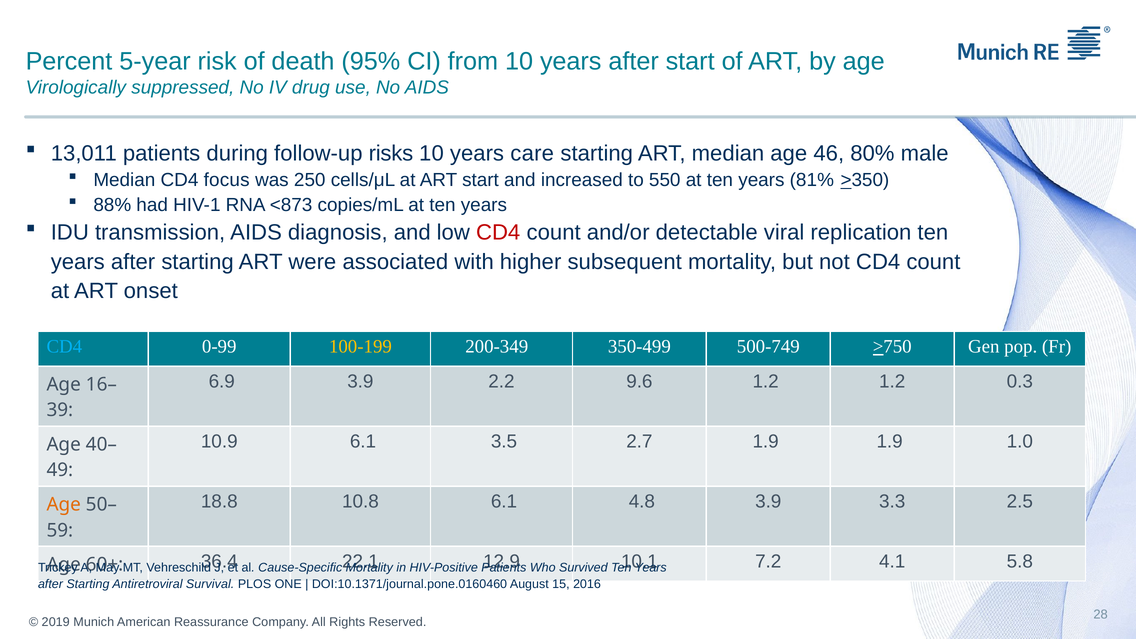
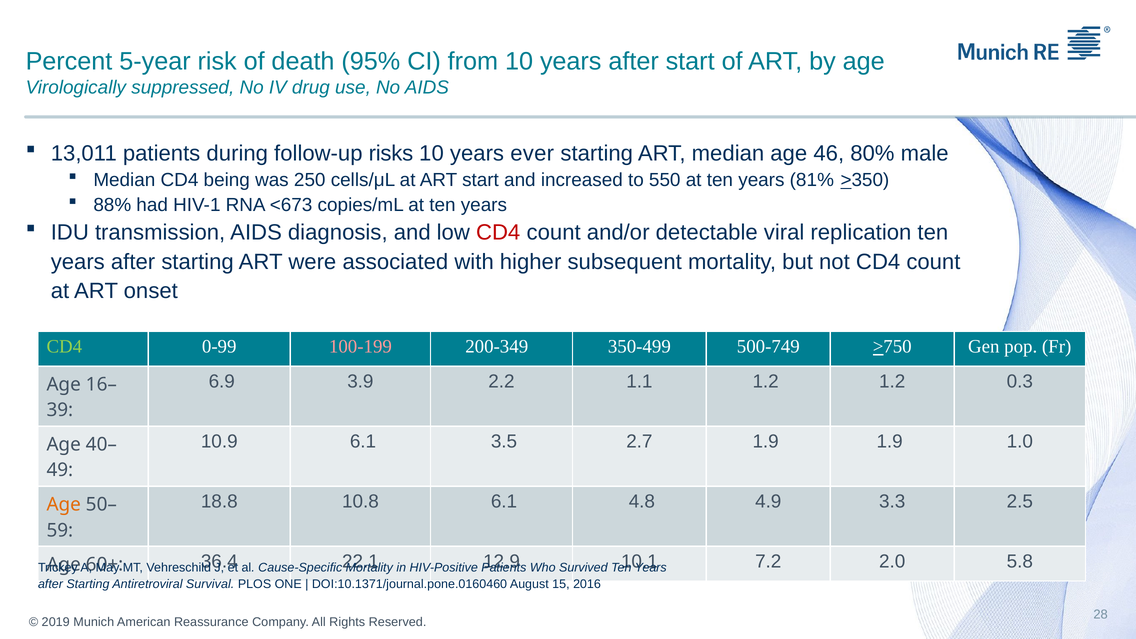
care: care -> ever
focus: focus -> being
<873: <873 -> <673
CD4 at (64, 346) colour: light blue -> light green
100-199 colour: yellow -> pink
9.6: 9.6 -> 1.1
4.8 3.9: 3.9 -> 4.9
4.1: 4.1 -> 2.0
